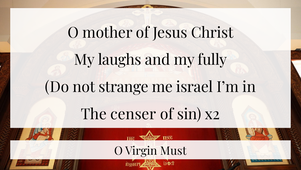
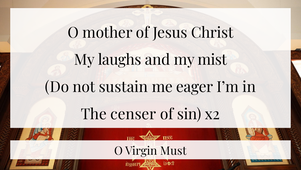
fully: fully -> mist
strange: strange -> sustain
israel: israel -> eager
